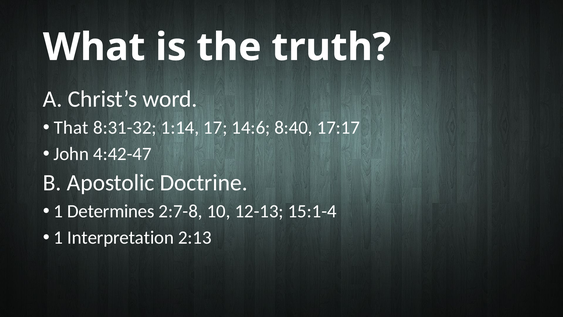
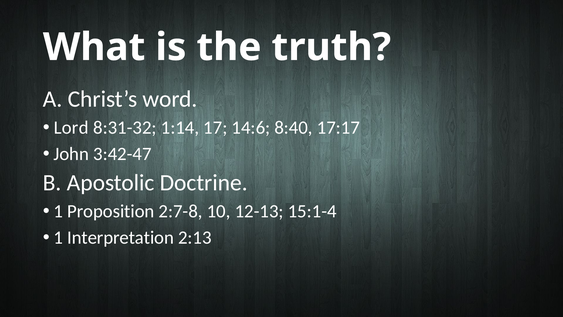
That: That -> Lord
4:42-47: 4:42-47 -> 3:42-47
Determines: Determines -> Proposition
